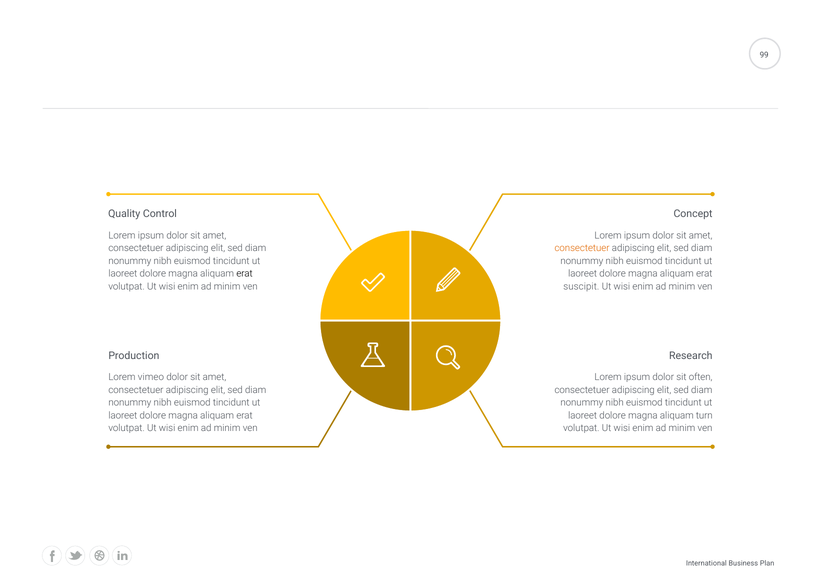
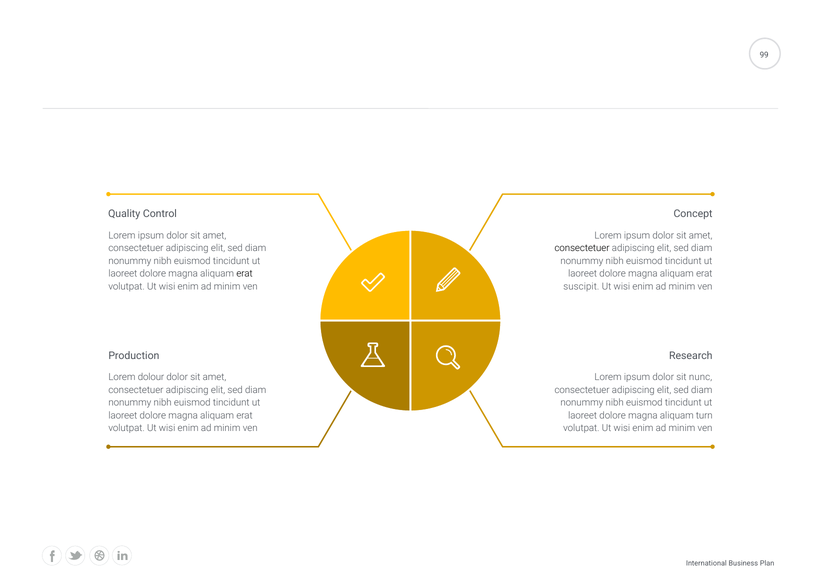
consectetuer at (582, 248) colour: orange -> black
vimeo: vimeo -> dolour
often: often -> nunc
